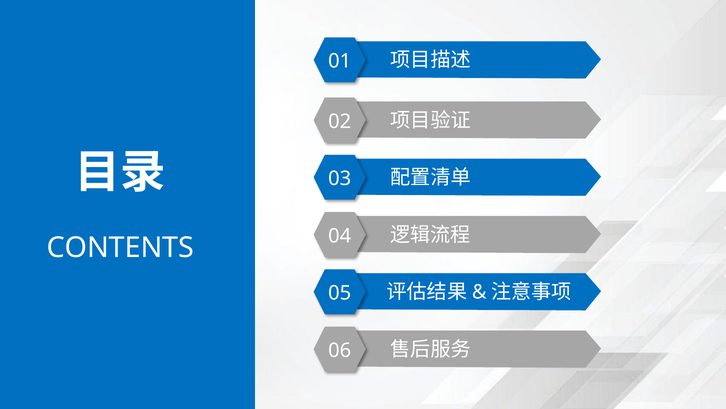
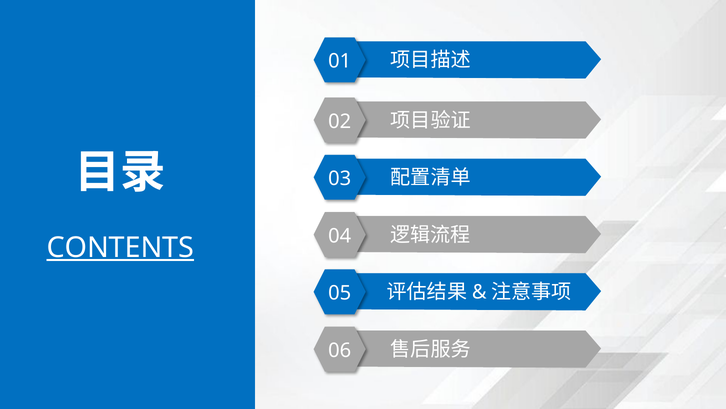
CONTENTS underline: none -> present
